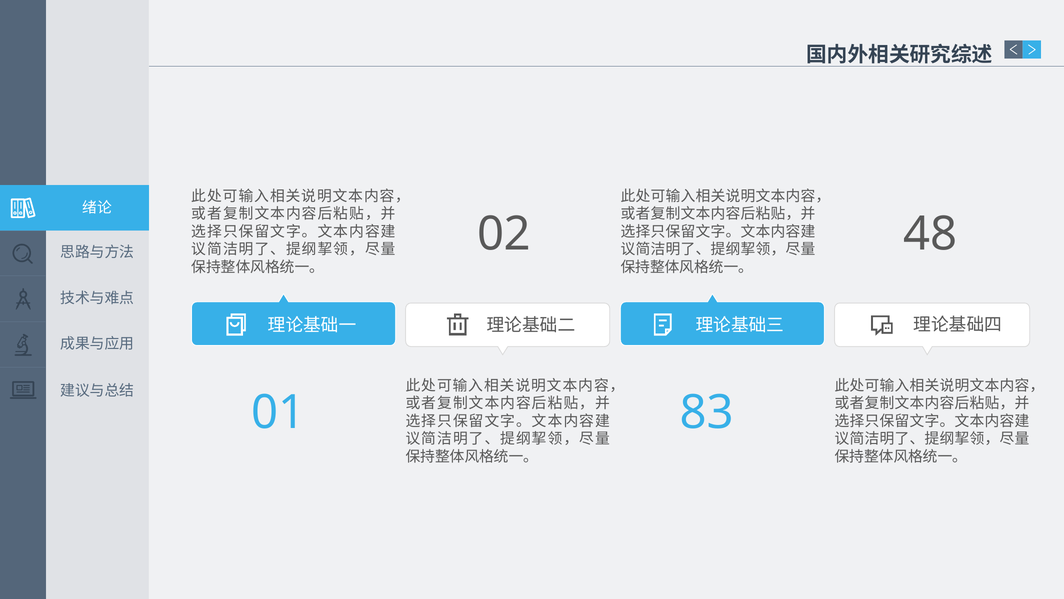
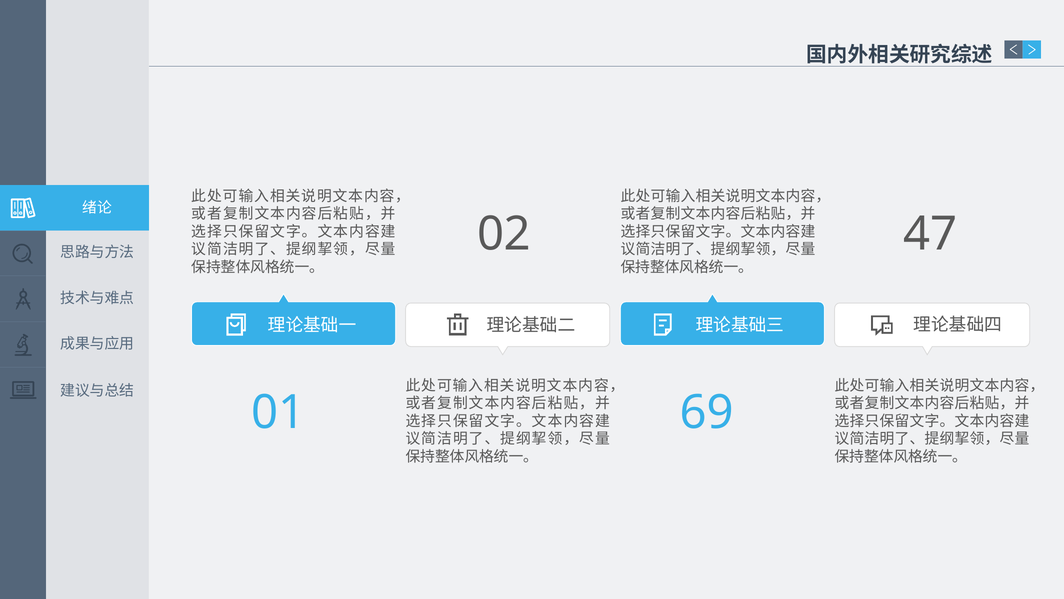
48: 48 -> 47
83: 83 -> 69
